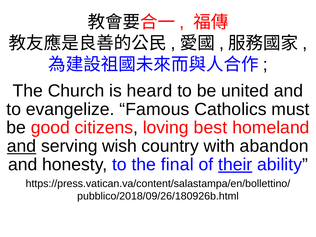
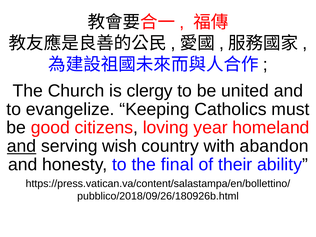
heard: heard -> clergy
Famous: Famous -> Keeping
best: best -> year
their underline: present -> none
